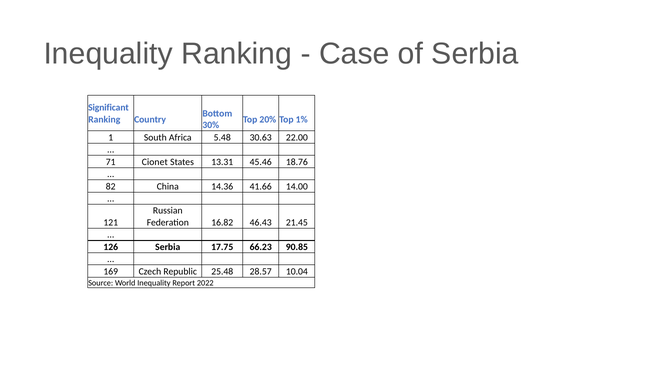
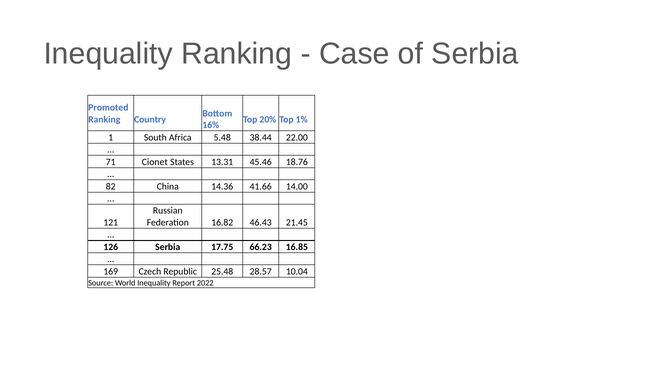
Significant: Significant -> Promoted
30%: 30% -> 16%
30.63: 30.63 -> 38.44
90.85: 90.85 -> 16.85
